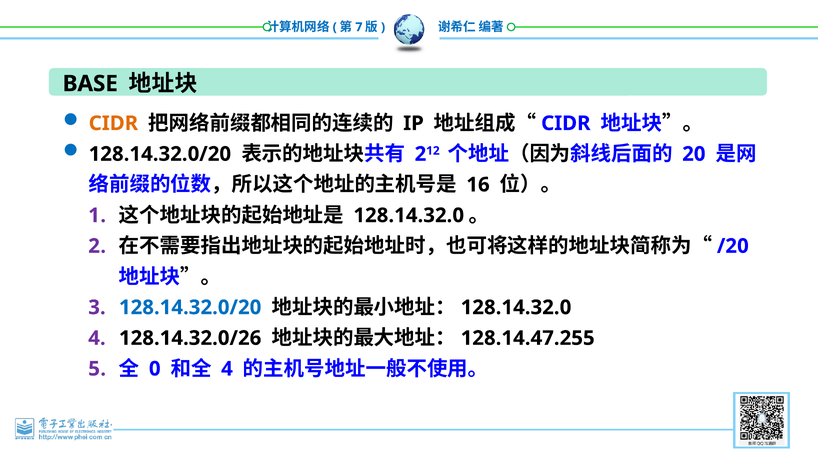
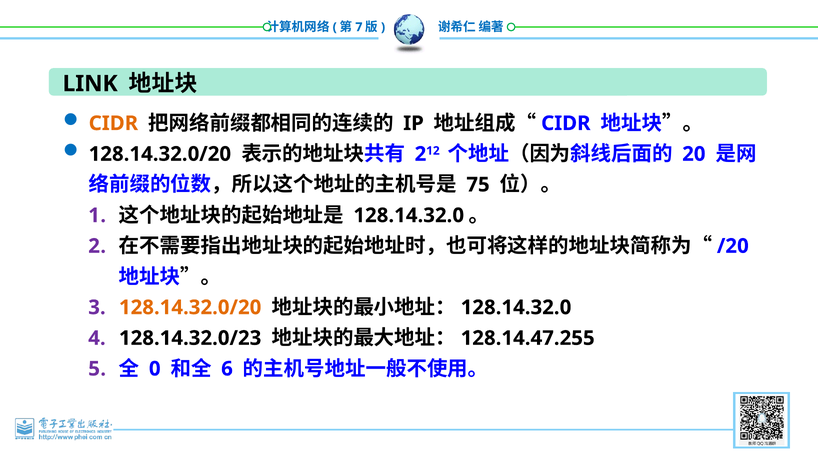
BASE: BASE -> LINK
16: 16 -> 75
128.14.32.0/20 at (190, 308) colour: blue -> orange
128.14.32.0/26: 128.14.32.0/26 -> 128.14.32.0/23
4 at (227, 369): 4 -> 6
